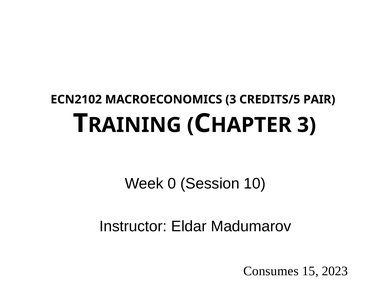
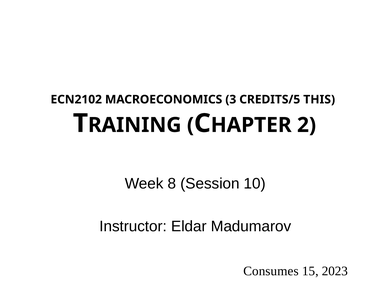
PAIR: PAIR -> THIS
3 at (307, 125): 3 -> 2
0: 0 -> 8
